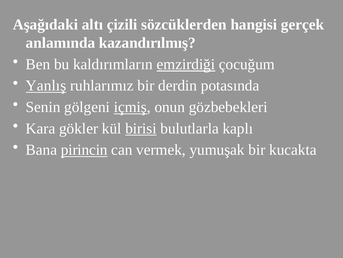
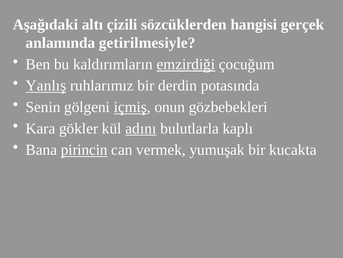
kazandırılmış: kazandırılmış -> getirilmesiyle
birisi: birisi -> adını
